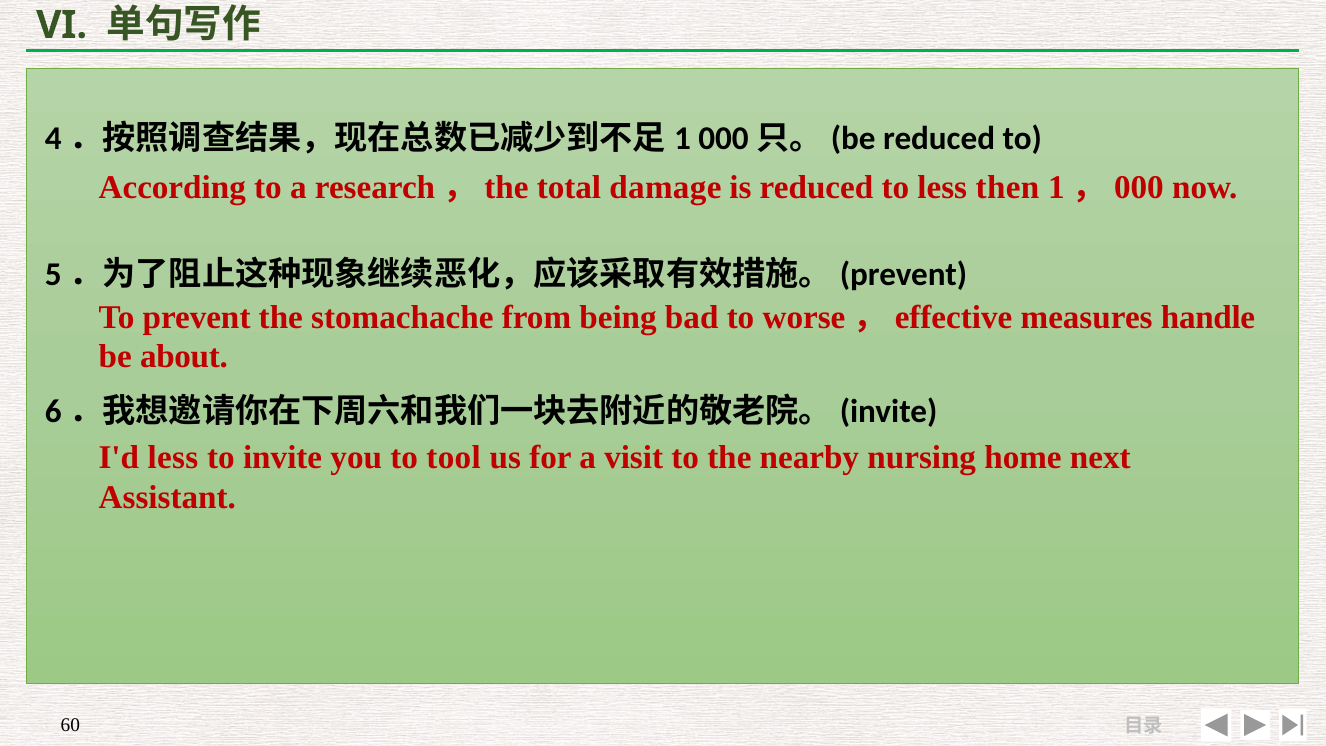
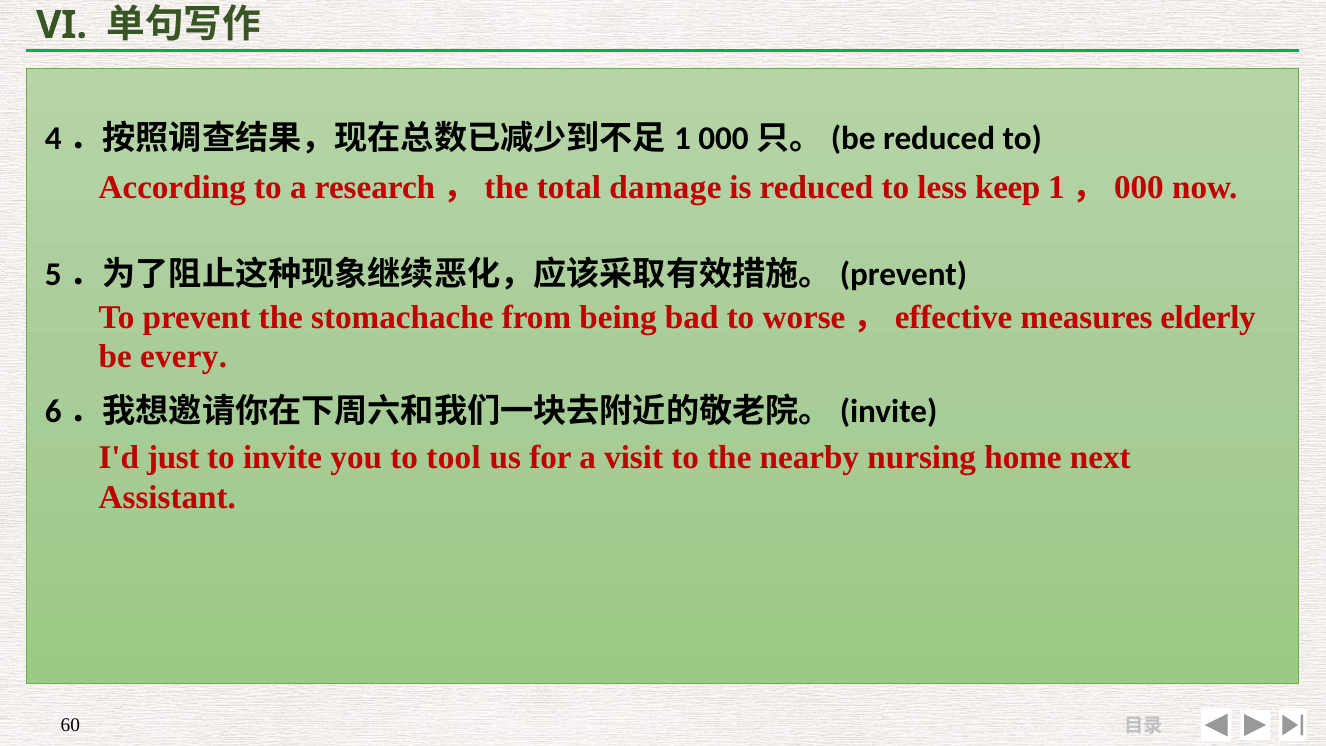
then: then -> keep
handle: handle -> elderly
about: about -> every
I'd less: less -> just
